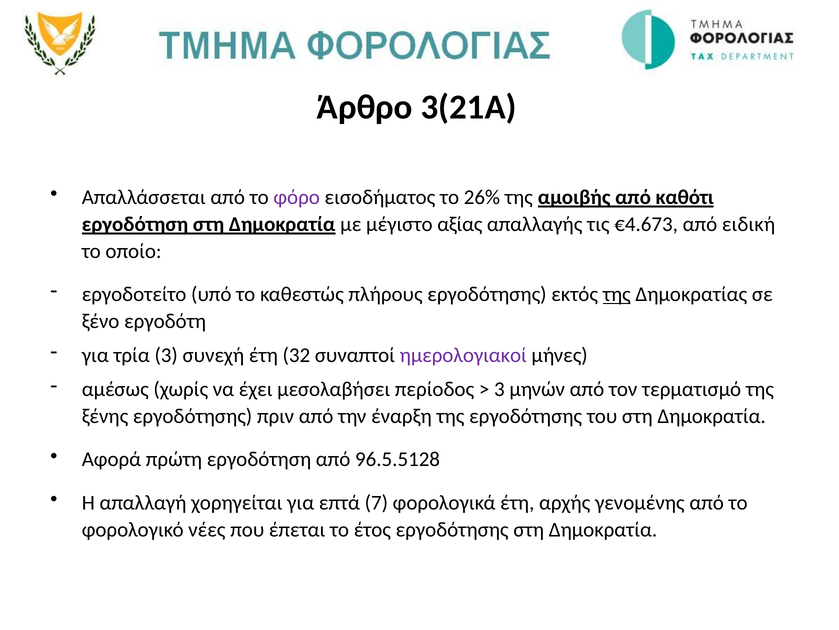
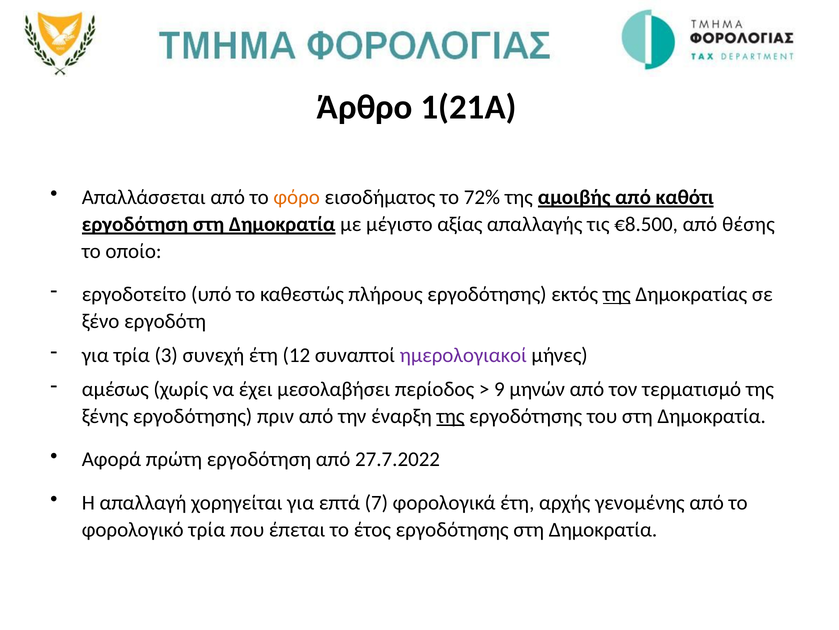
3(21Α: 3(21Α -> 1(21Α
φόρο colour: purple -> orange
26%: 26% -> 72%
€4.673: €4.673 -> €8.500
ειδική: ειδική -> θέσης
32: 32 -> 12
3 at (499, 389): 3 -> 9
της at (450, 416) underline: none -> present
96.5.5128: 96.5.5128 -> 27.7.2022
φορολογικό νέες: νέες -> τρία
